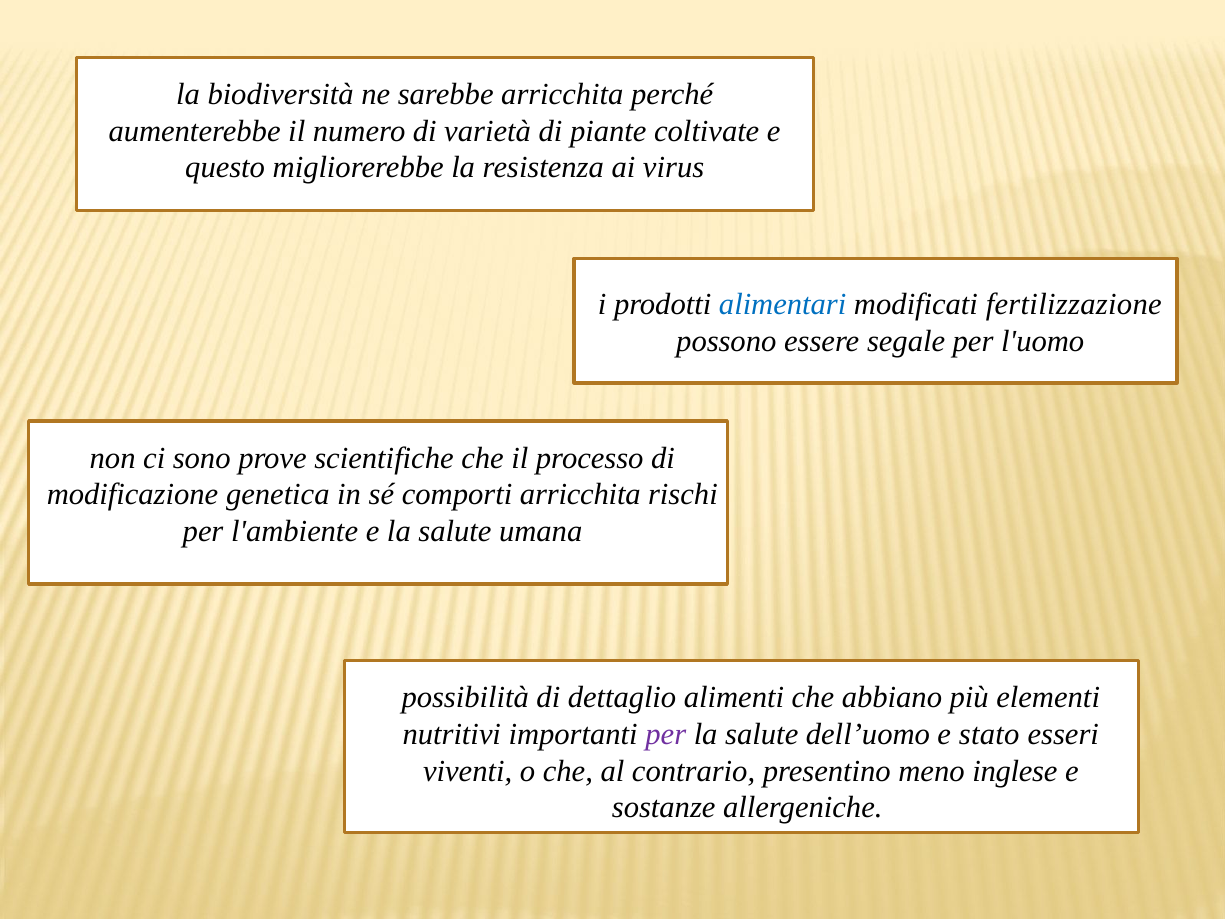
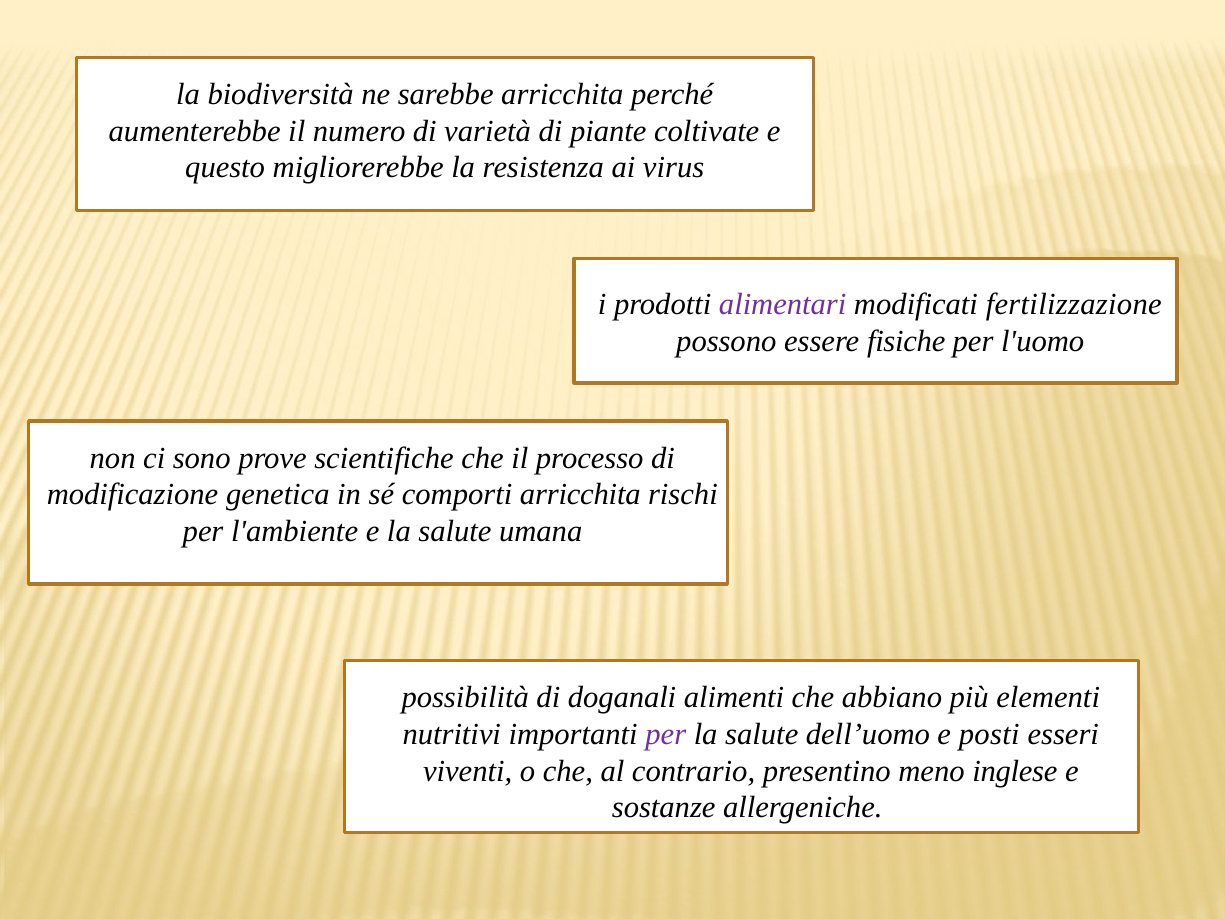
alimentari colour: blue -> purple
segale: segale -> fisiche
dettaglio: dettaglio -> doganali
stato: stato -> posti
